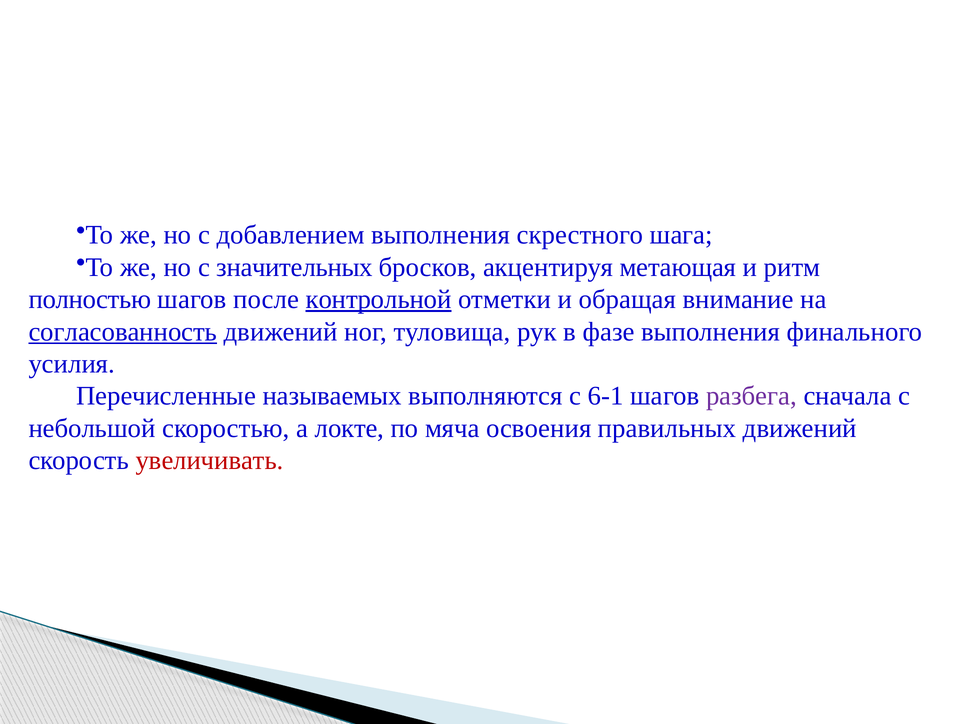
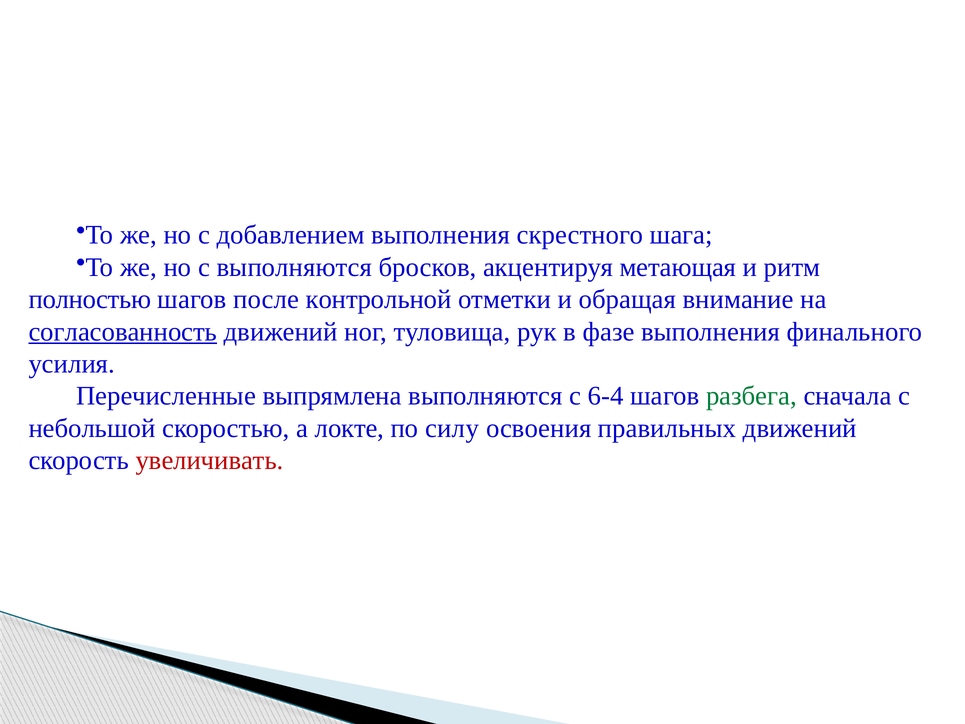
с значительных: значительных -> выполняются
контрольной underline: present -> none
называемых: называемых -> выпрямлена
6-1: 6-1 -> 6-4
разбега colour: purple -> green
мяча: мяча -> силу
